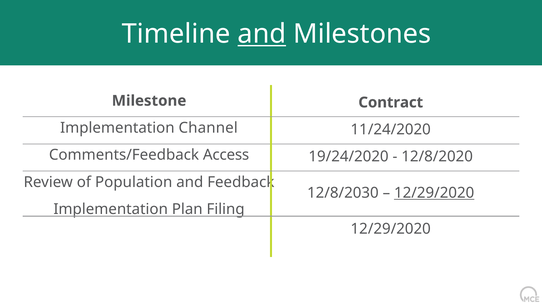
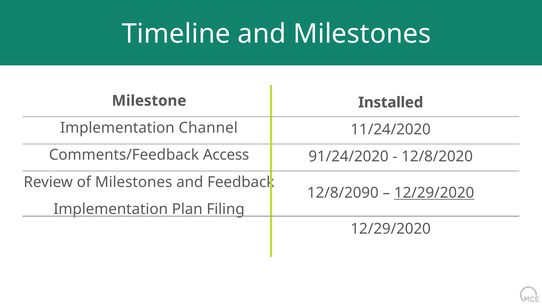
and at (262, 34) underline: present -> none
Contract: Contract -> Installed
19/24/2020: 19/24/2020 -> 91/24/2020
of Population: Population -> Milestones
12/8/2030: 12/8/2030 -> 12/8/2090
